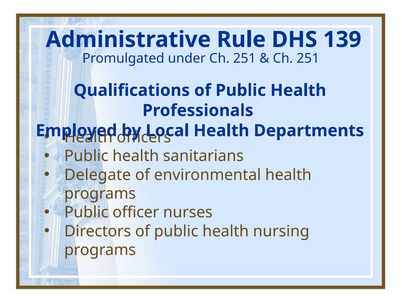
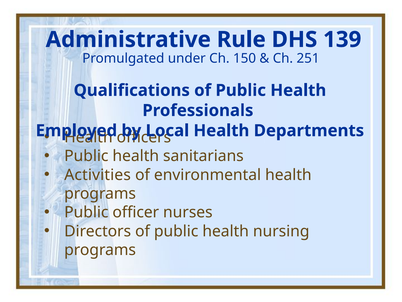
under Ch 251: 251 -> 150
Delegate: Delegate -> Activities
